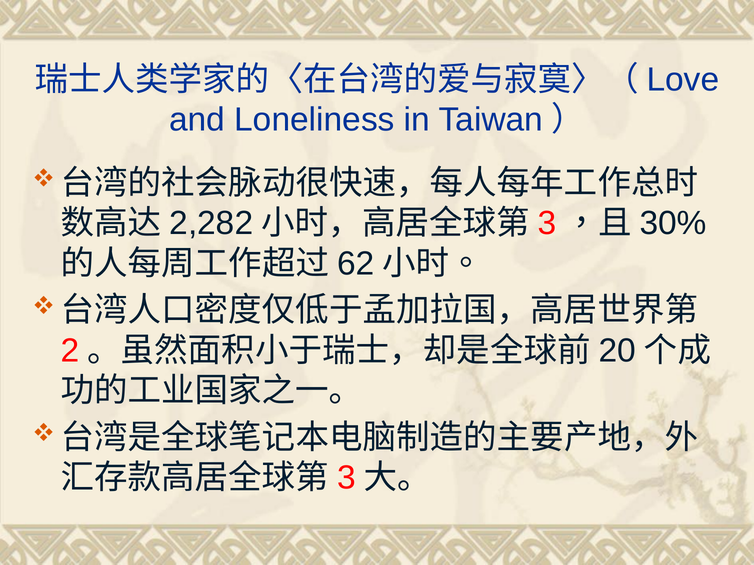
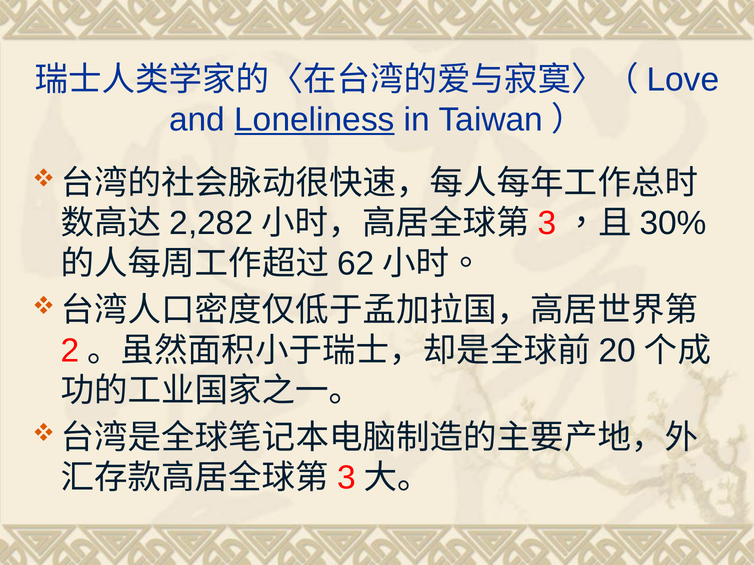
Loneliness underline: none -> present
